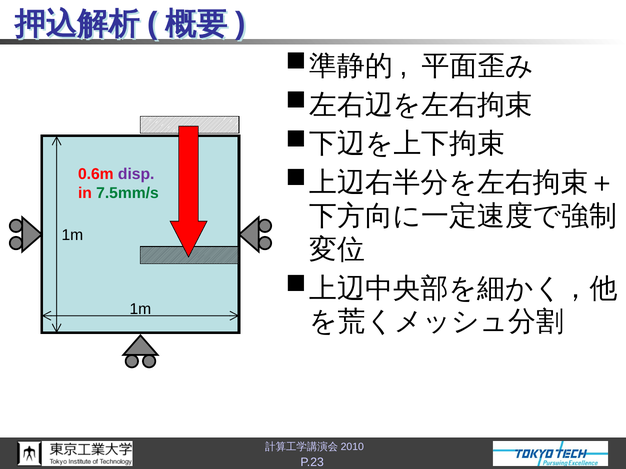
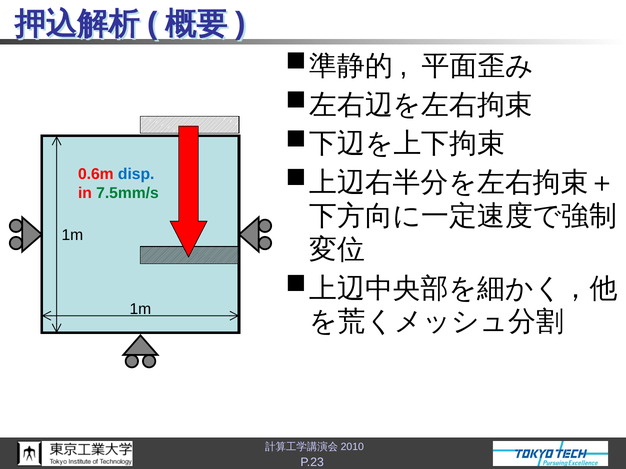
disp colour: purple -> blue
